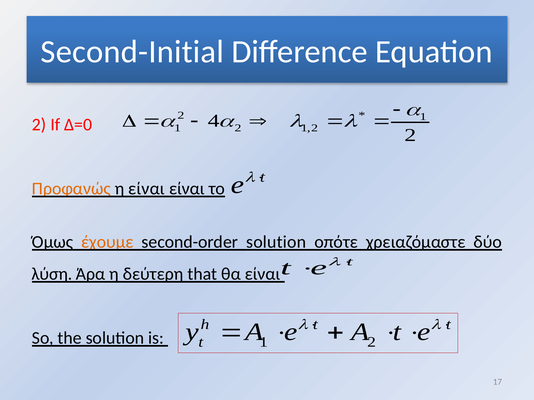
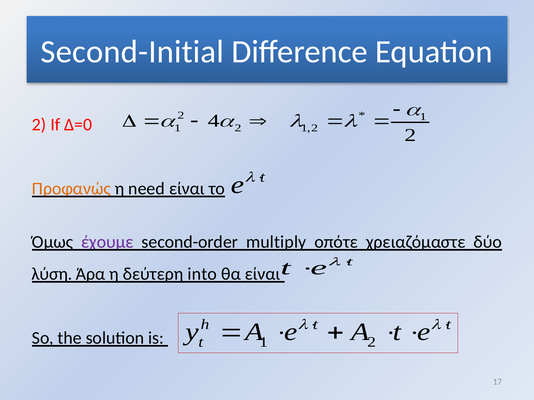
η είναι: είναι -> need
έχουμε colour: orange -> purple
second-order solution: solution -> multiply
that: that -> into
